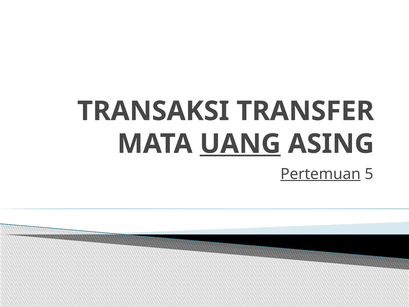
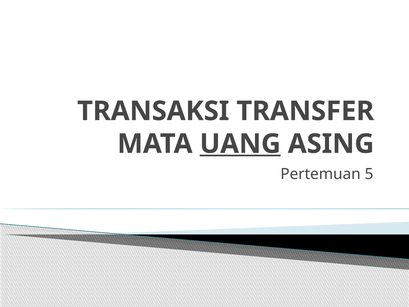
Pertemuan underline: present -> none
